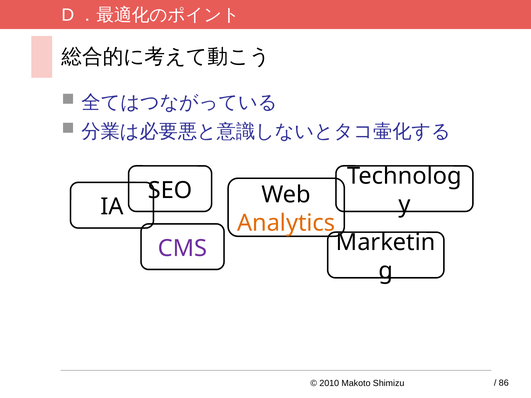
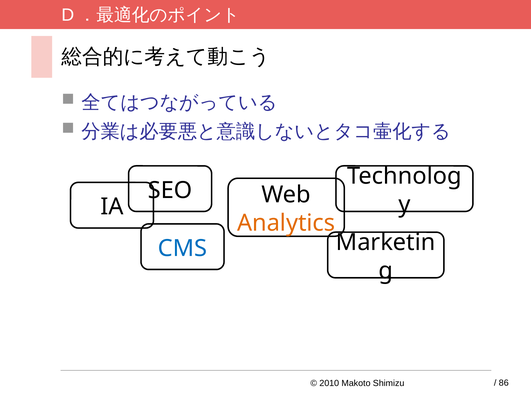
CMS colour: purple -> blue
